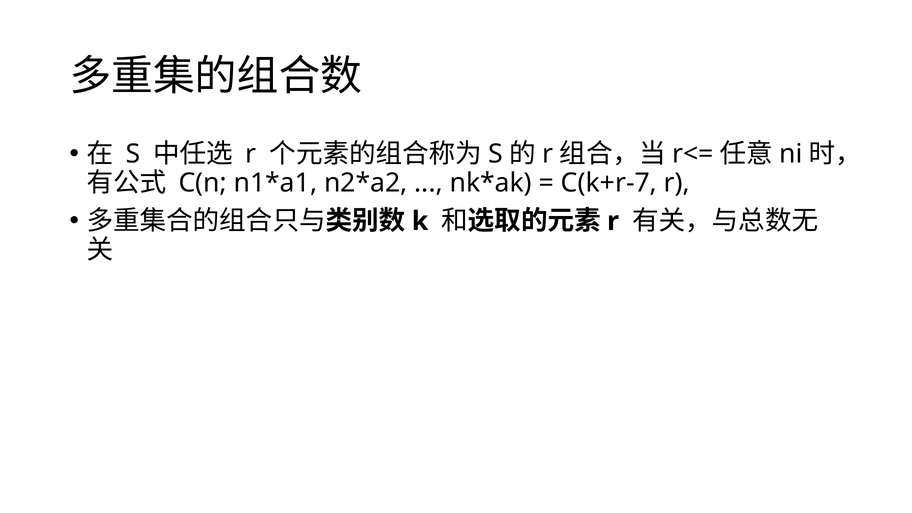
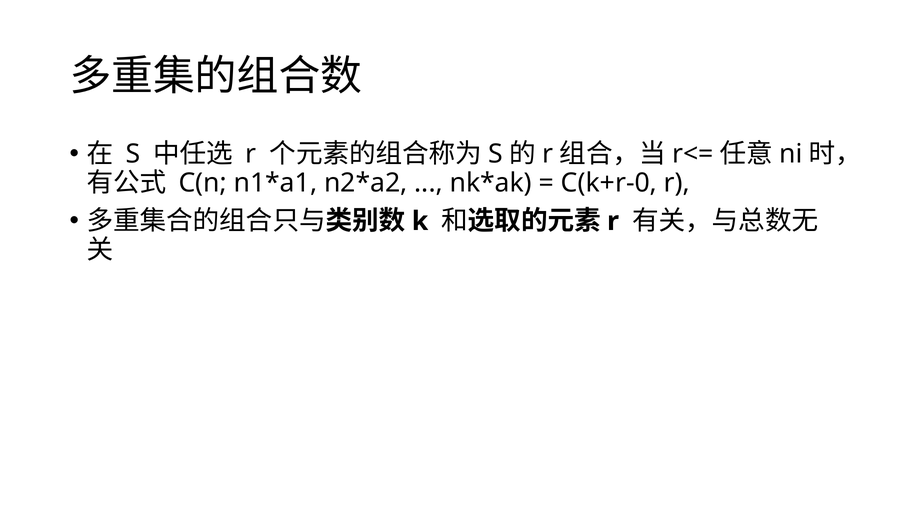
C(k+r-7: C(k+r-7 -> C(k+r-0
